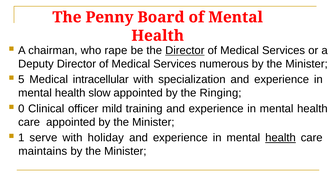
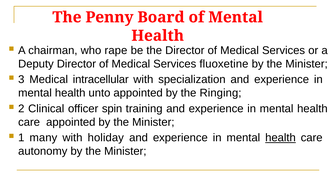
Director at (185, 50) underline: present -> none
numerous: numerous -> fluoxetine
5: 5 -> 3
slow: slow -> unto
0: 0 -> 2
mild: mild -> spin
serve: serve -> many
maintains: maintains -> autonomy
